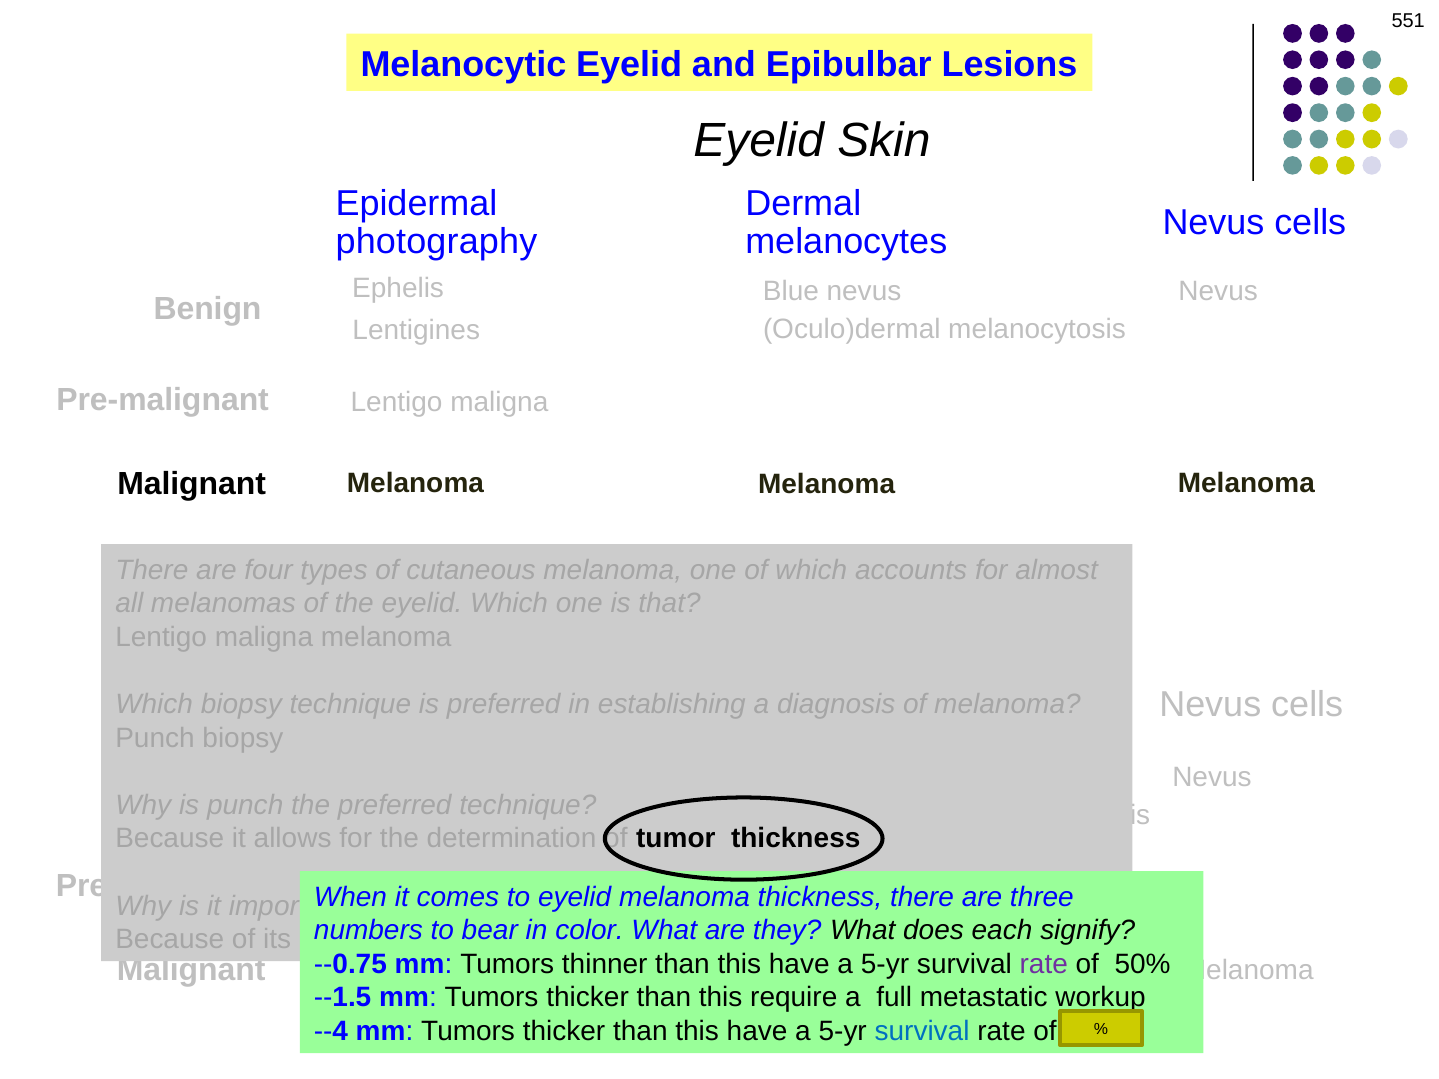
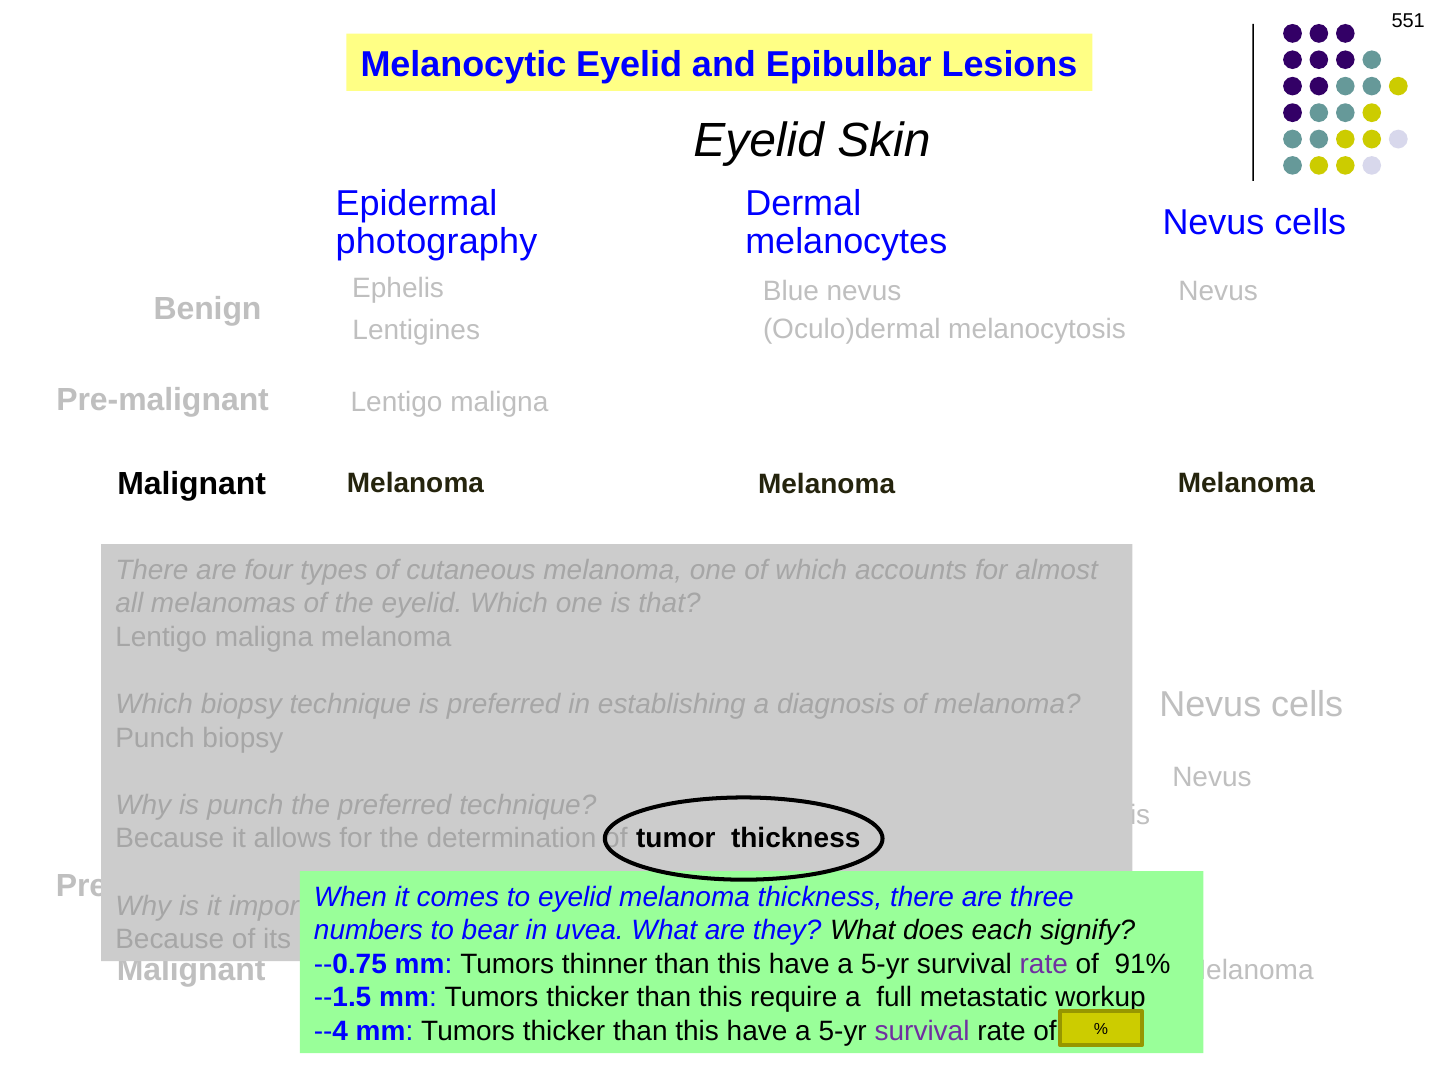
color: color -> uvea
50%: 50% -> 91%
survival at (922, 1031) colour: blue -> purple
